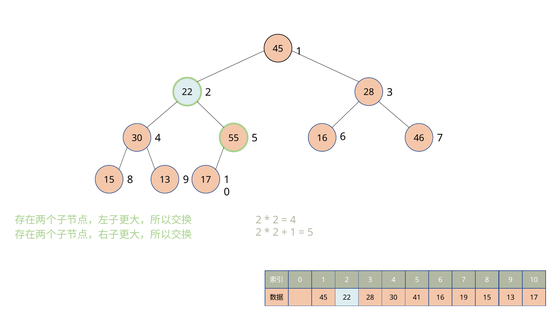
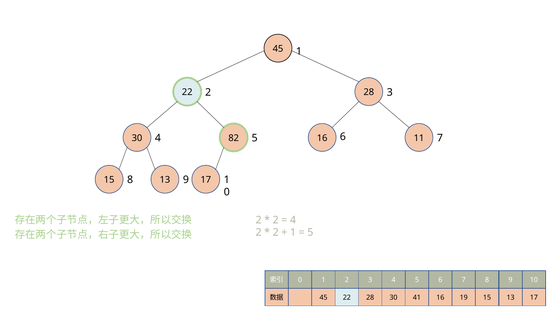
55: 55 -> 82
46: 46 -> 11
